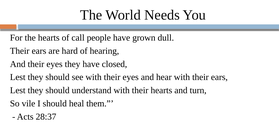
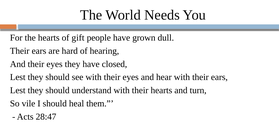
call: call -> gift
28:37: 28:37 -> 28:47
